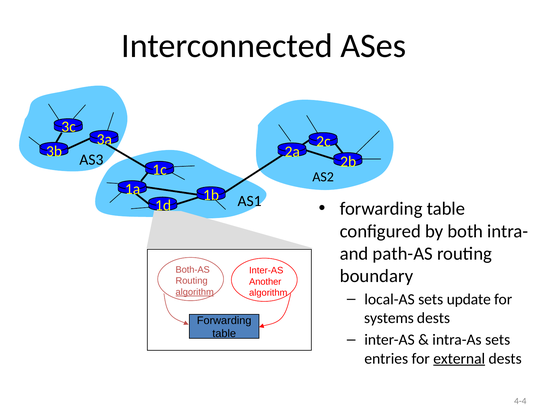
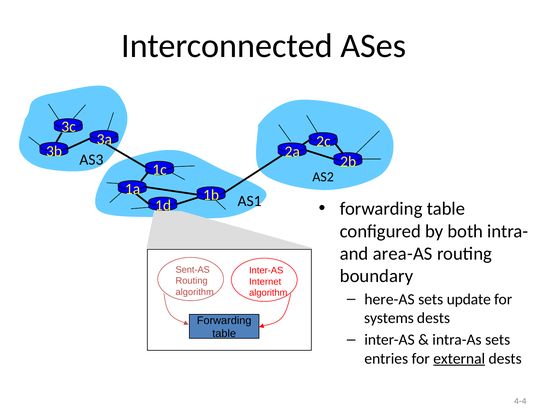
path-AS: path-AS -> area-AS
Both-AS: Both-AS -> Sent-AS
Another: Another -> Internet
algorithm at (195, 292) underline: present -> none
local-AS: local-AS -> here-AS
